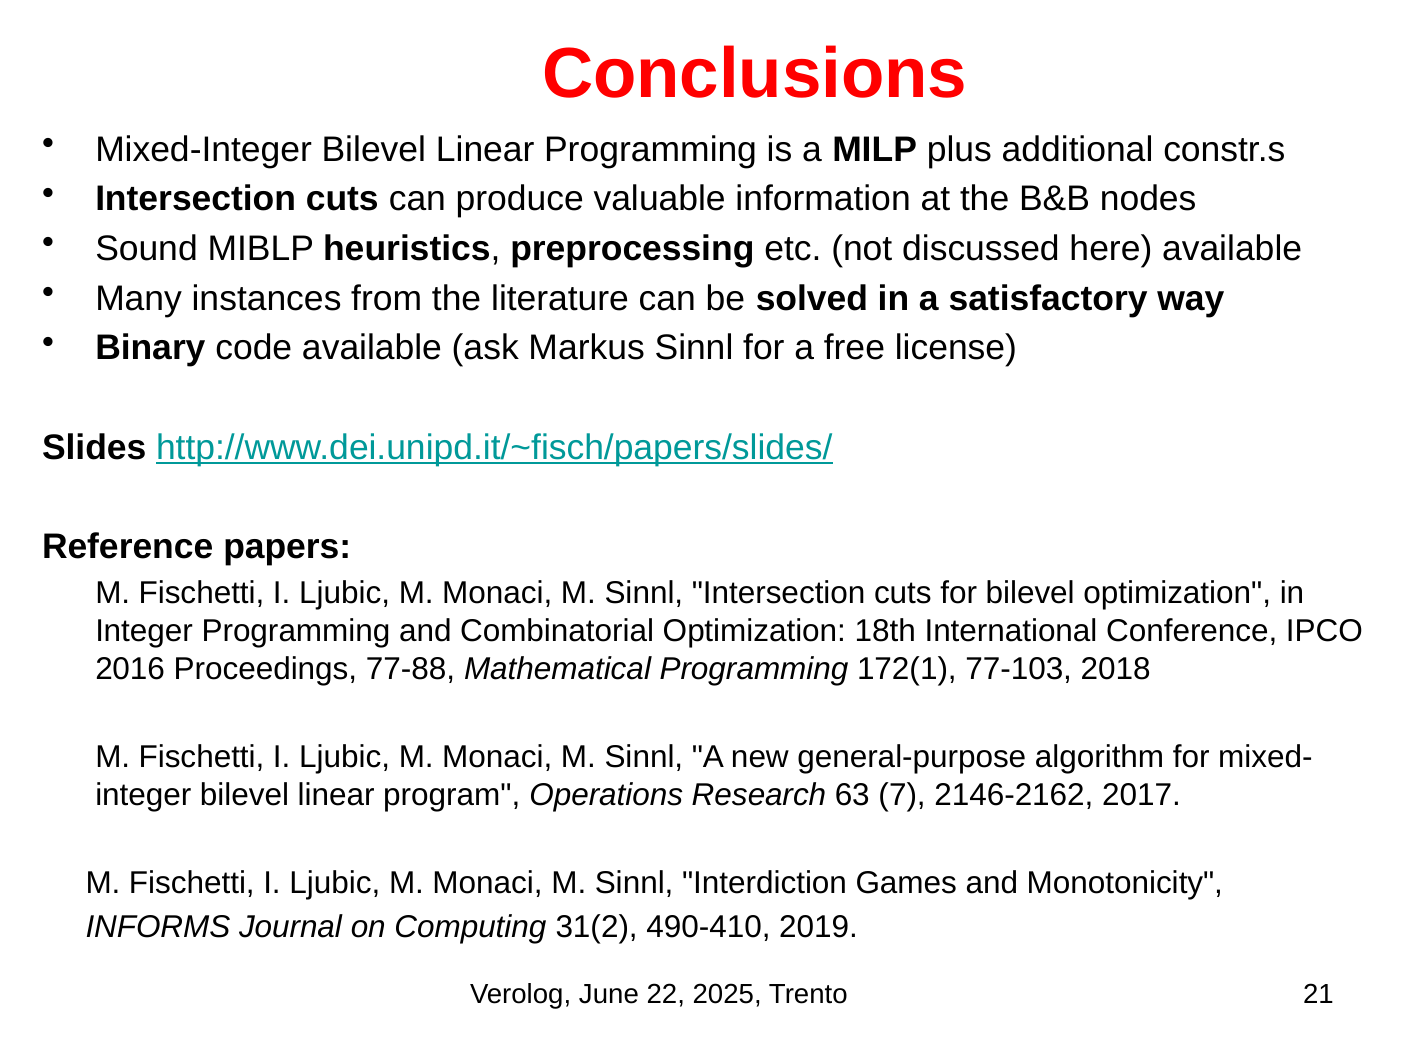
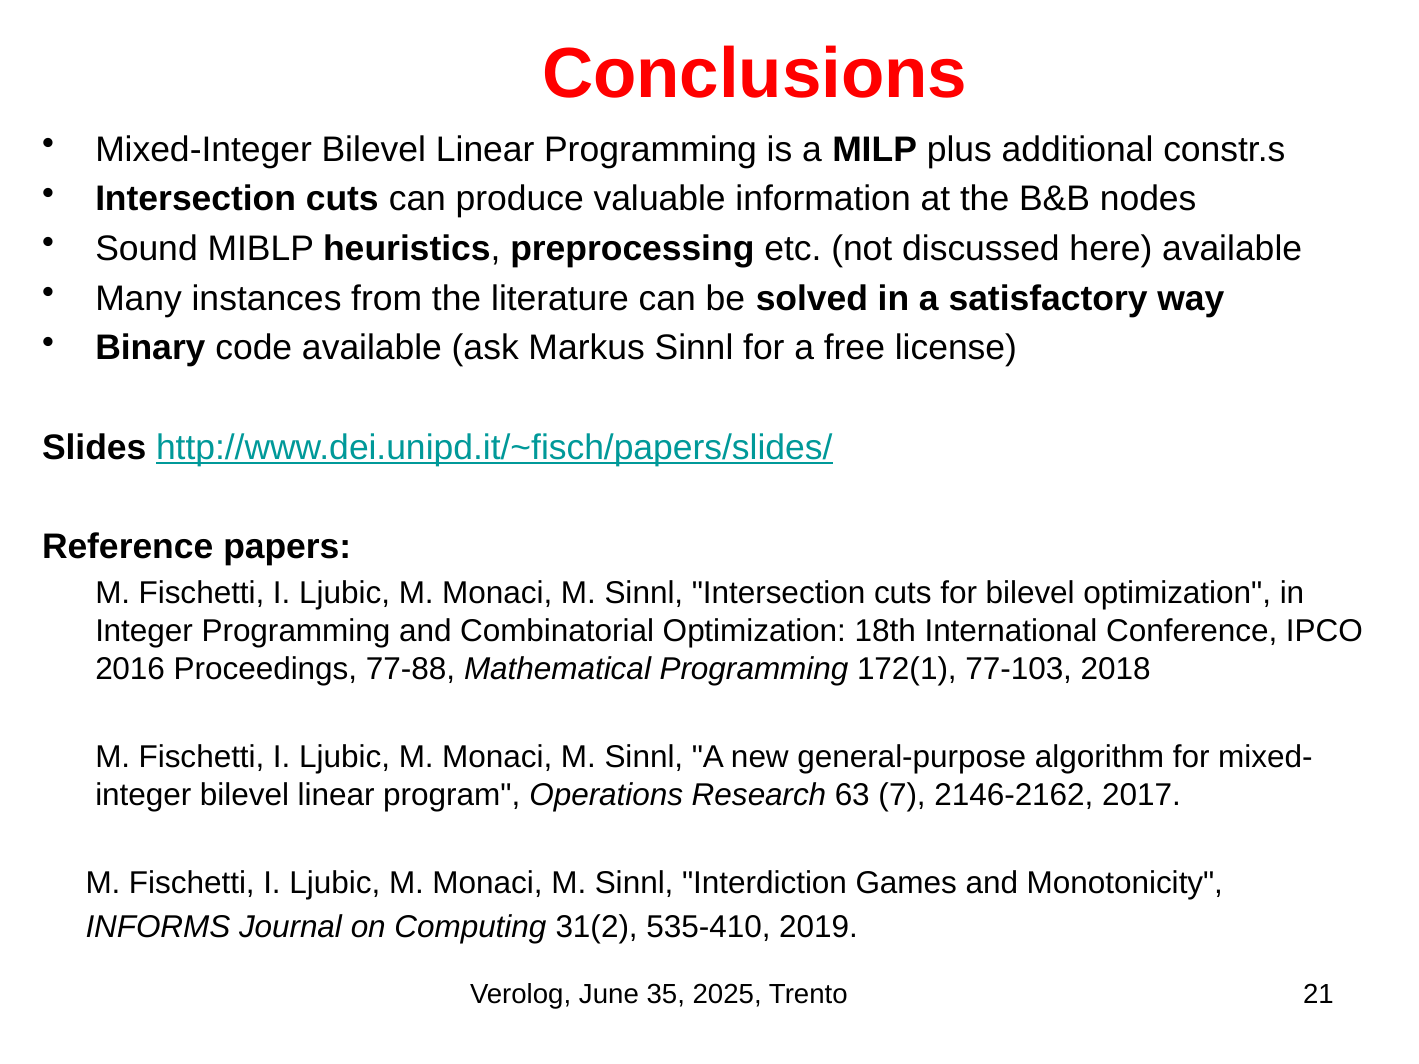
490-410: 490-410 -> 535-410
22: 22 -> 35
